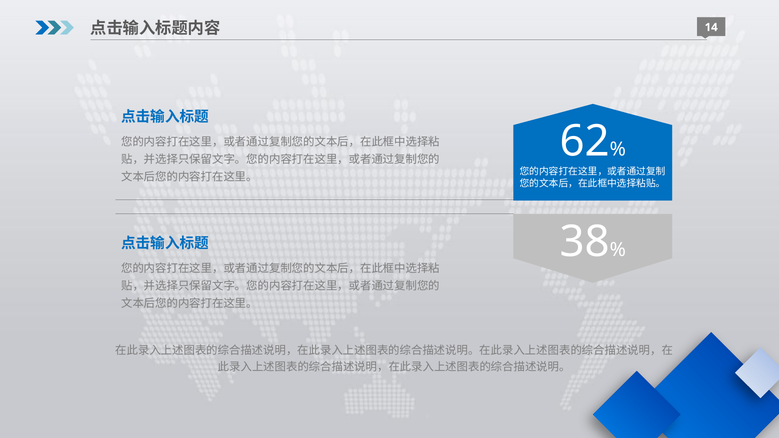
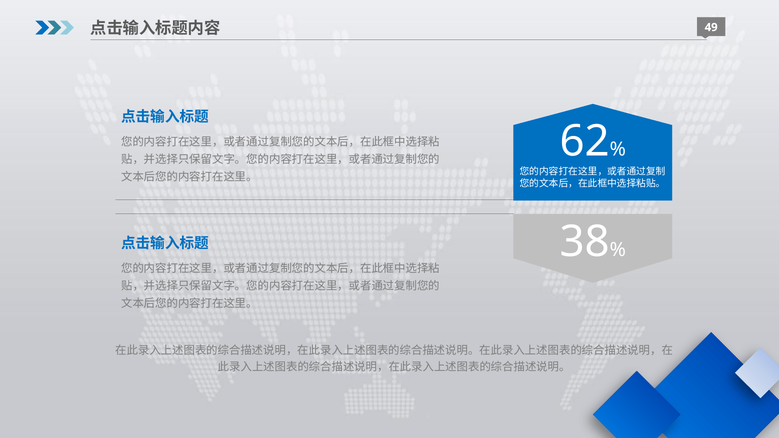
14: 14 -> 49
